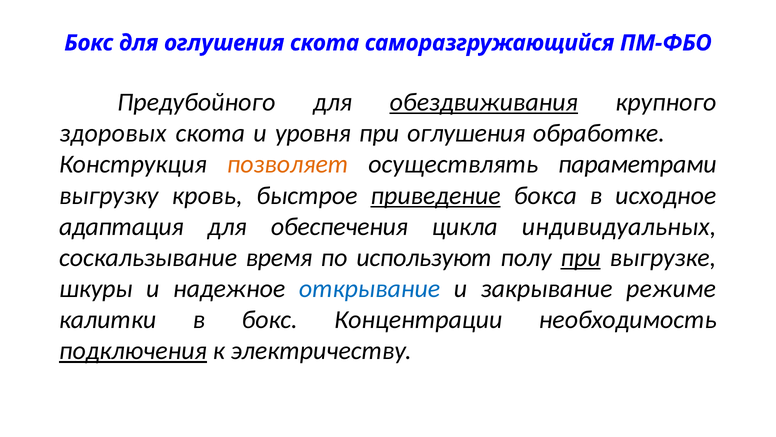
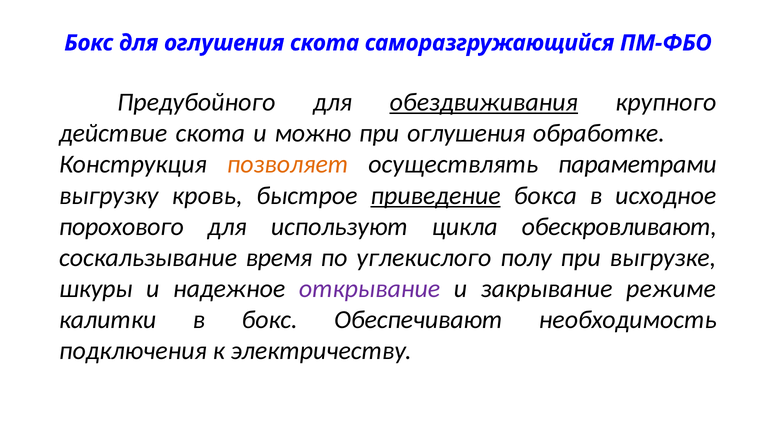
здоровых: здоровых -> действие
уровня: уровня -> можно
адаптация: адаптация -> порохового
обеспечения: обеспечения -> используют
индивидуальных: индивидуальных -> обескровливают
используют: используют -> углекислого
при at (581, 257) underline: present -> none
открывание colour: blue -> purple
Концентрации: Концентрации -> Обеспечивают
подключения underline: present -> none
